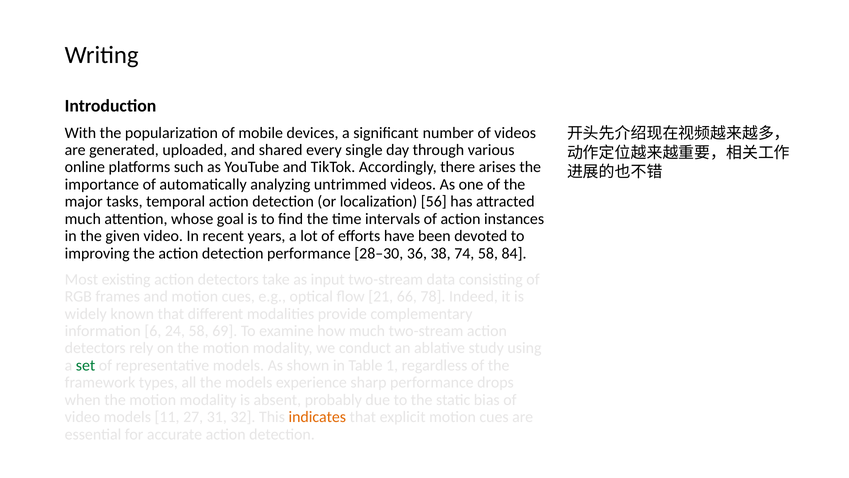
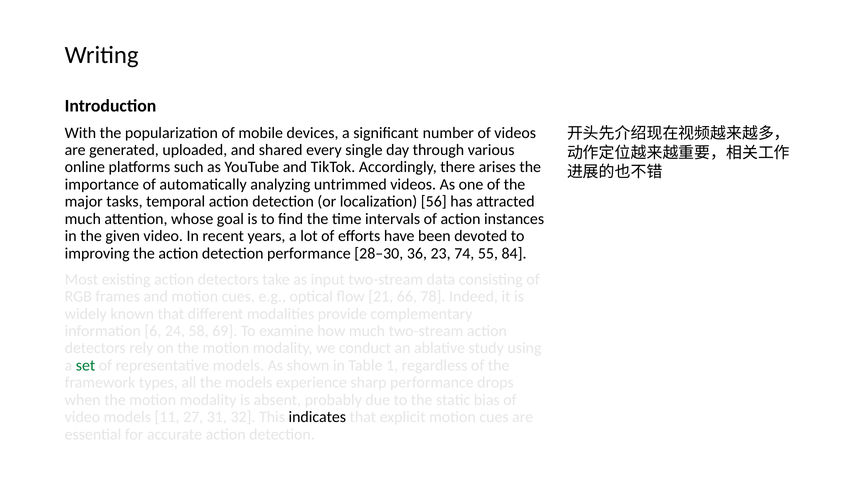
38: 38 -> 23
74 58: 58 -> 55
indicates colour: orange -> black
